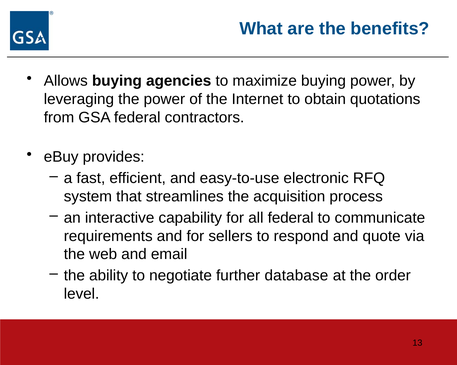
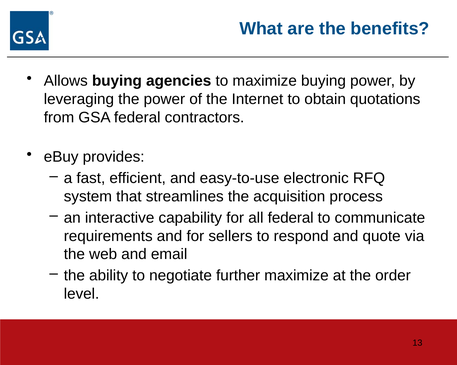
further database: database -> maximize
